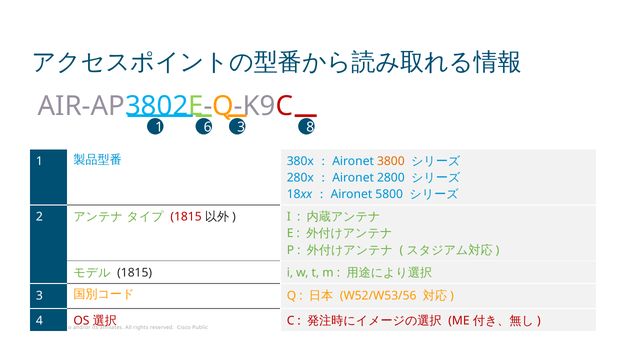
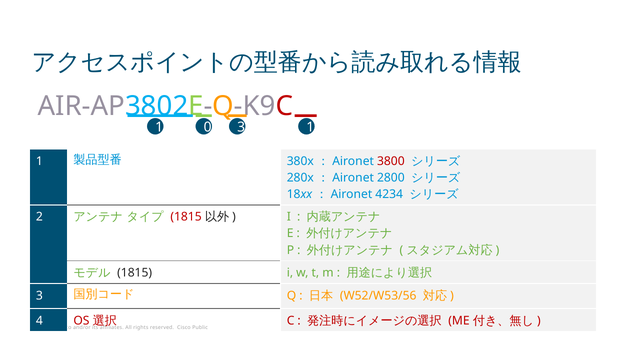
6: 6 -> 0
3 8: 8 -> 1
3800 colour: orange -> red
5800: 5800 -> 4234
